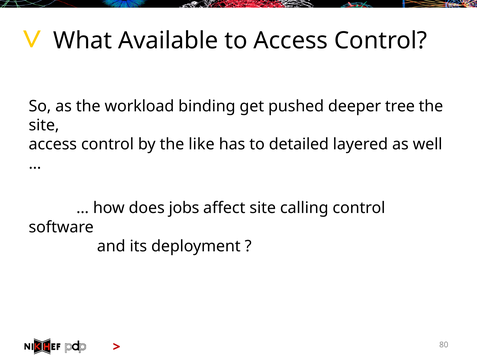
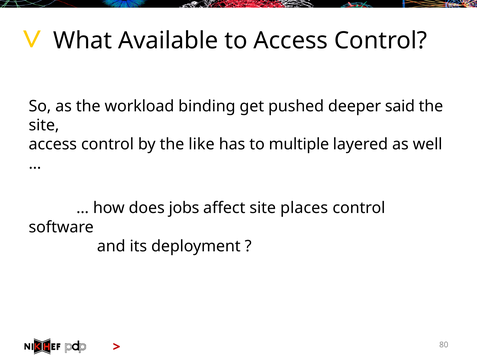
tree: tree -> said
detailed: detailed -> multiple
calling: calling -> places
